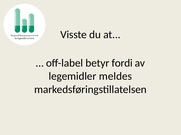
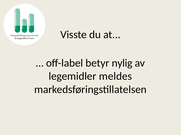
fordi: fordi -> nylig
